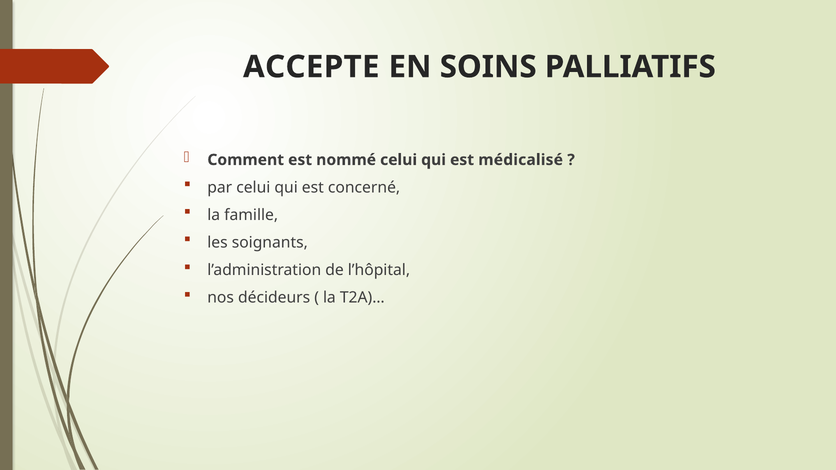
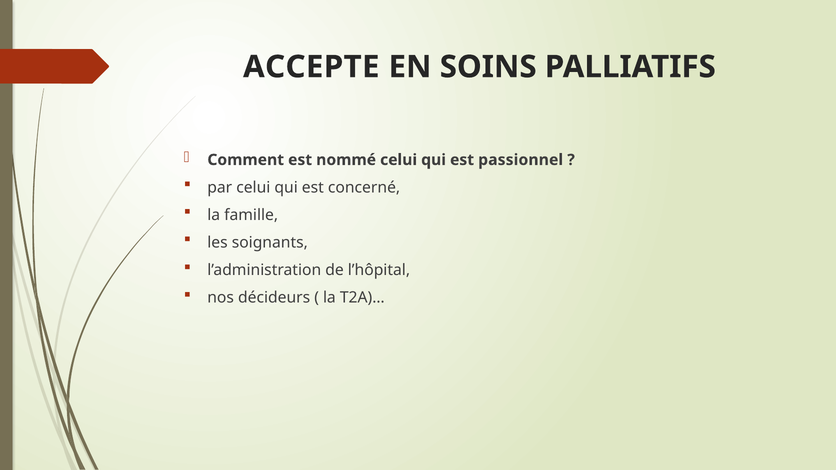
médicalisé: médicalisé -> passionnel
